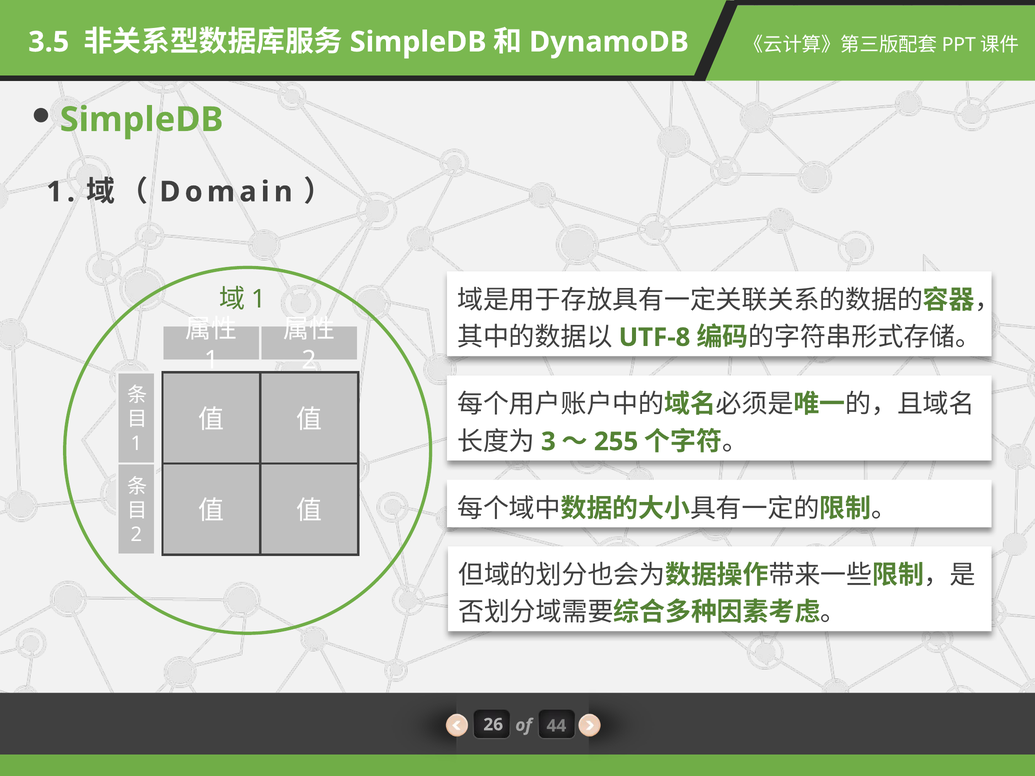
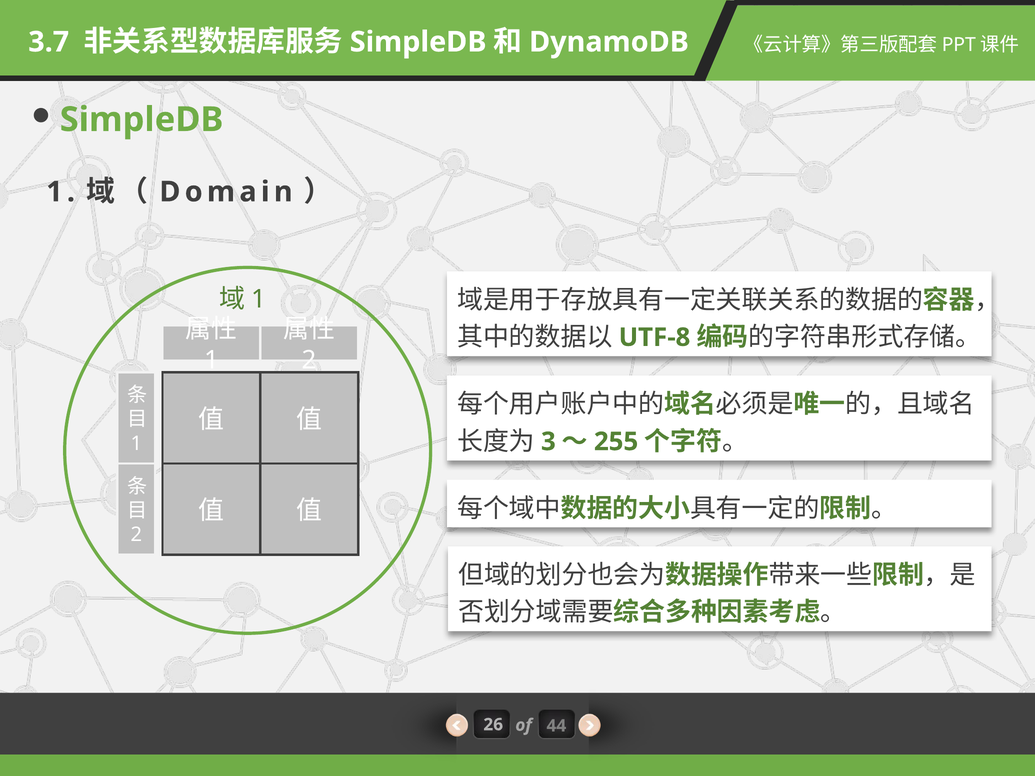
3.5: 3.5 -> 3.7
